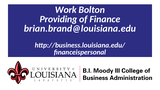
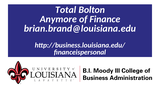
Work: Work -> Total
Providing: Providing -> Anymore
